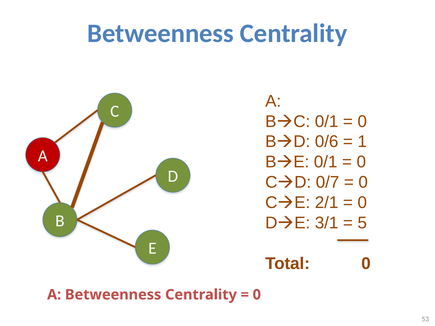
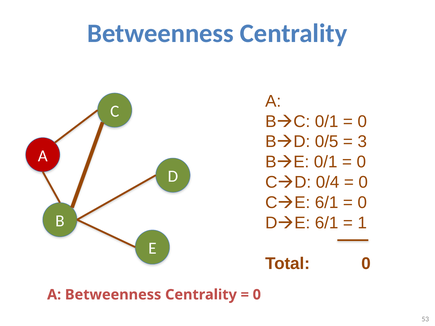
0/6: 0/6 -> 0/5
1: 1 -> 3
0/7: 0/7 -> 0/4
2/1 at (327, 203): 2/1 -> 6/1
3/1 at (327, 223): 3/1 -> 6/1
5: 5 -> 1
